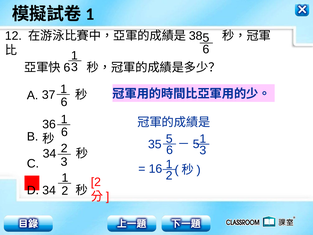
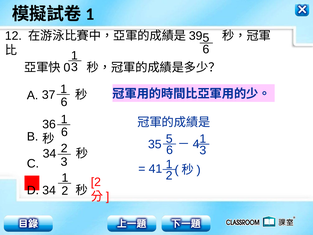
38: 38 -> 39
6 at (67, 67): 6 -> 0
5 at (196, 144): 5 -> 4
16: 16 -> 41
